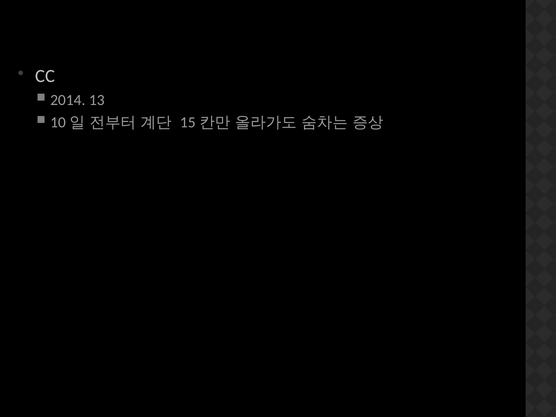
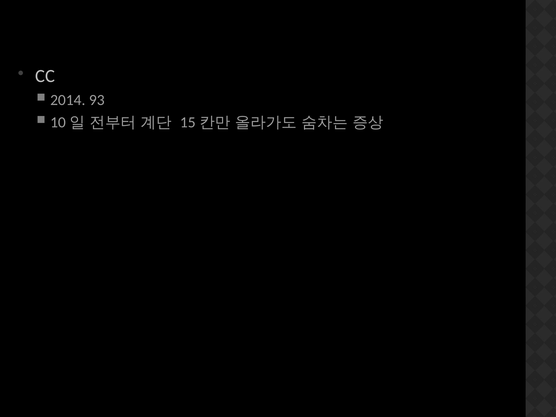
13: 13 -> 93
